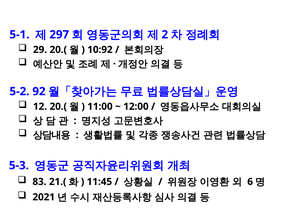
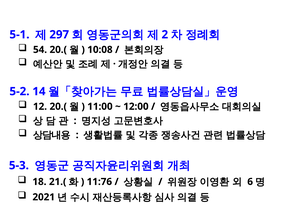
29: 29 -> 54
10:92: 10:92 -> 10:08
92: 92 -> 14
83: 83 -> 18
11:45: 11:45 -> 11:76
